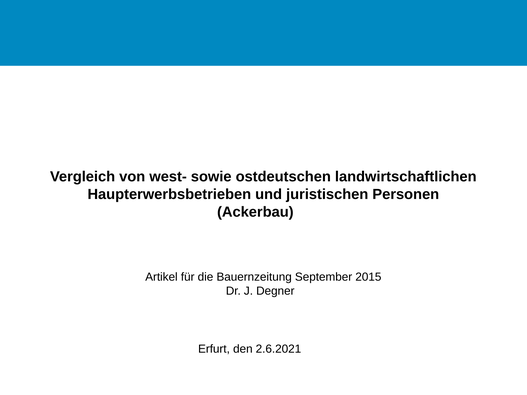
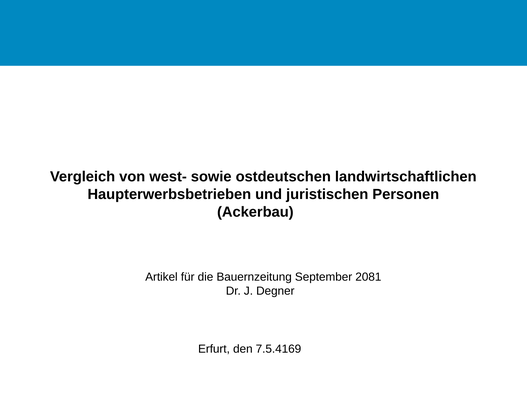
2015: 2015 -> 2081
2.6.2021: 2.6.2021 -> 7.5.4169
